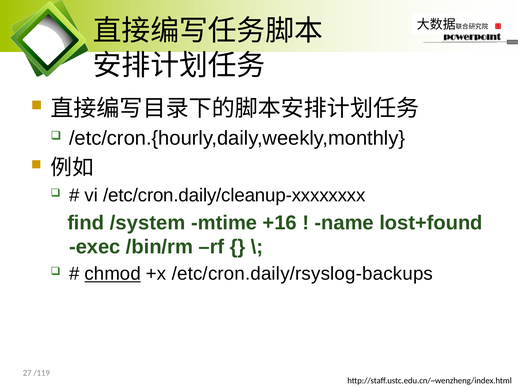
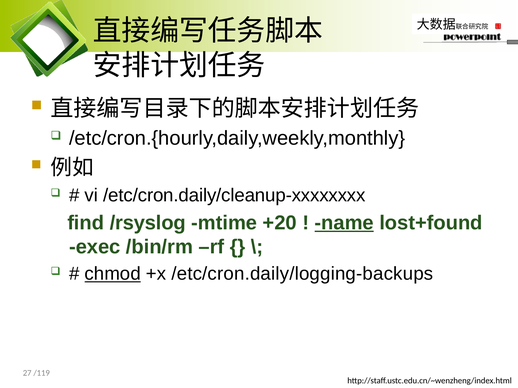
/system: /system -> /rsyslog
+16: +16 -> +20
name underline: none -> present
/etc/cron.daily/rsyslog-backups: /etc/cron.daily/rsyslog-backups -> /etc/cron.daily/logging-backups
